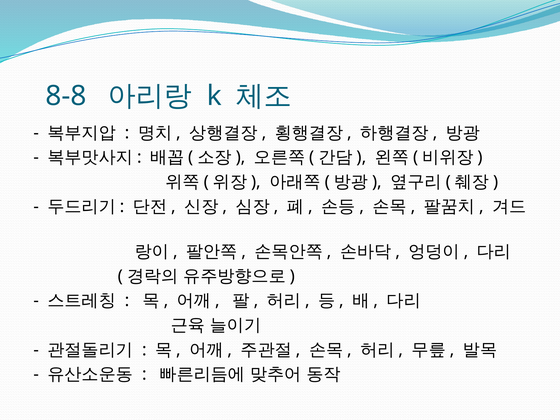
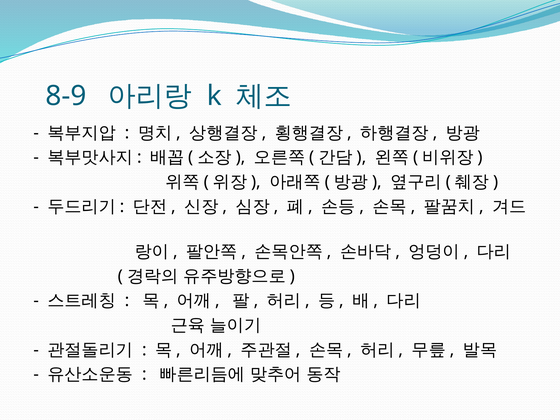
8-8: 8-8 -> 8-9
